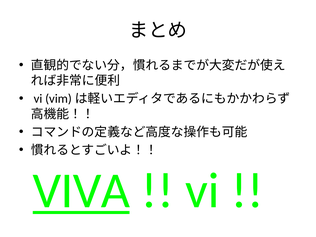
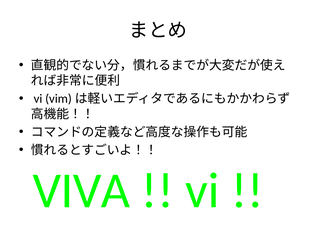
VIVA underline: present -> none
